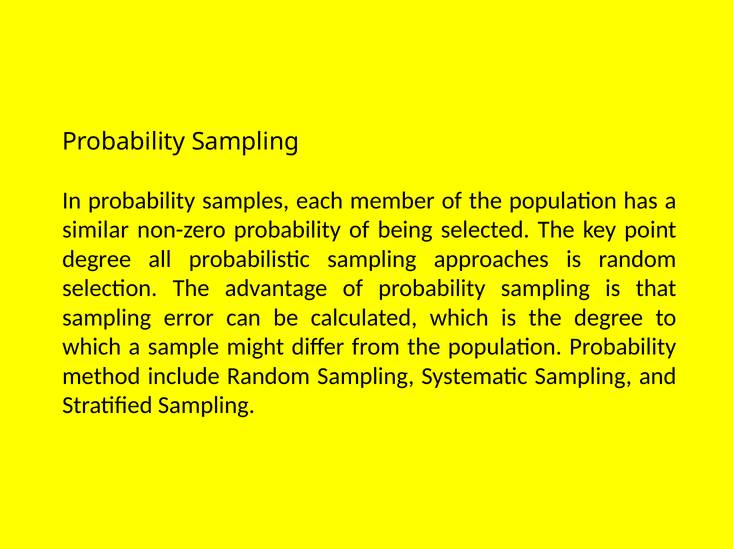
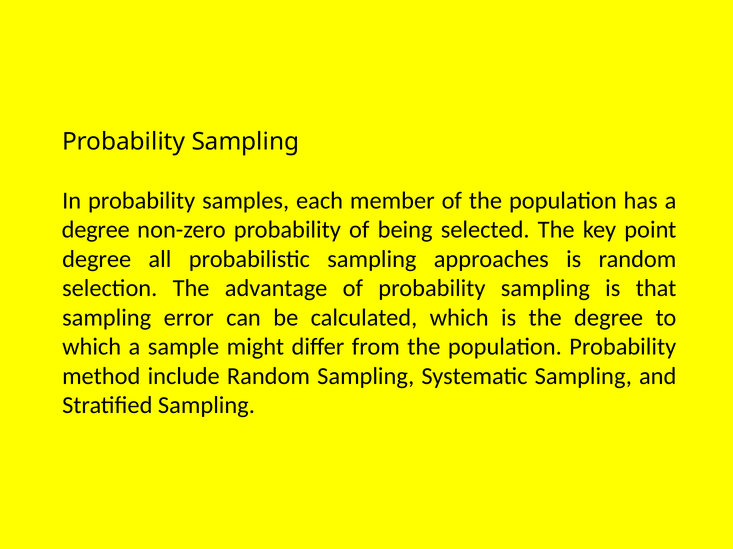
similar at (96, 230): similar -> degree
